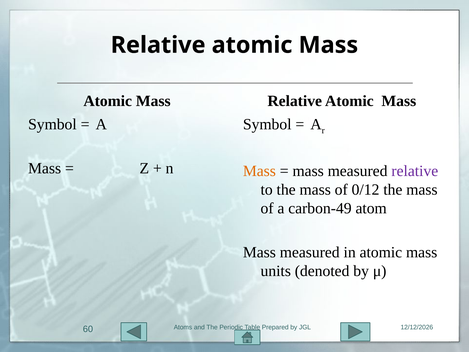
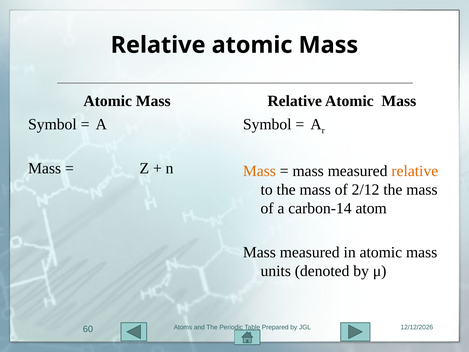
relative at (415, 171) colour: purple -> orange
0/12: 0/12 -> 2/12
carbon-49: carbon-49 -> carbon-14
